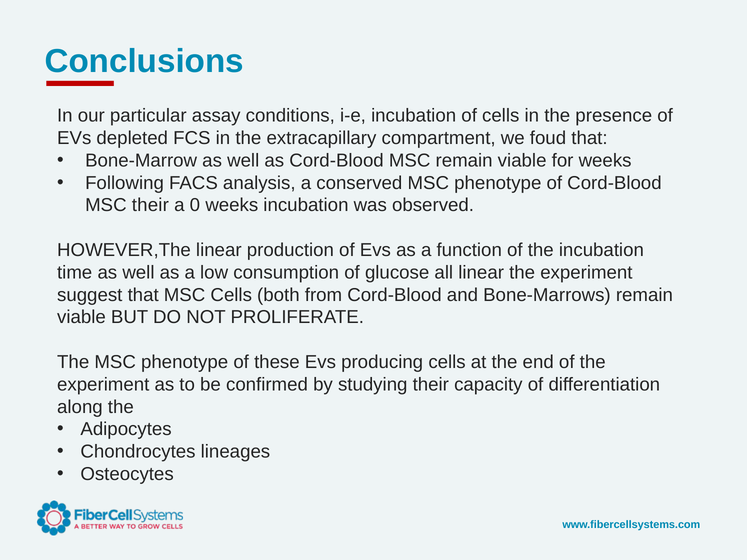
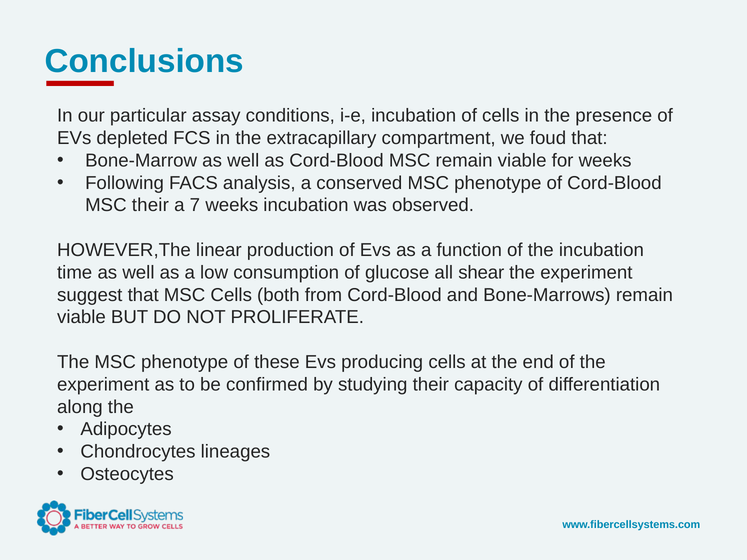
0: 0 -> 7
all linear: linear -> shear
